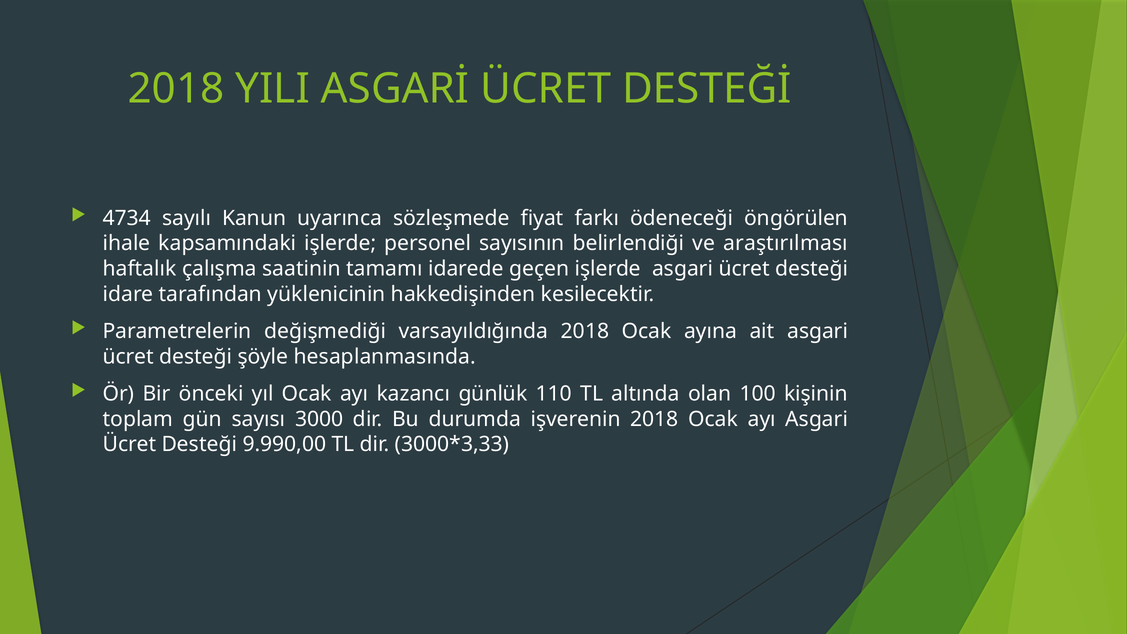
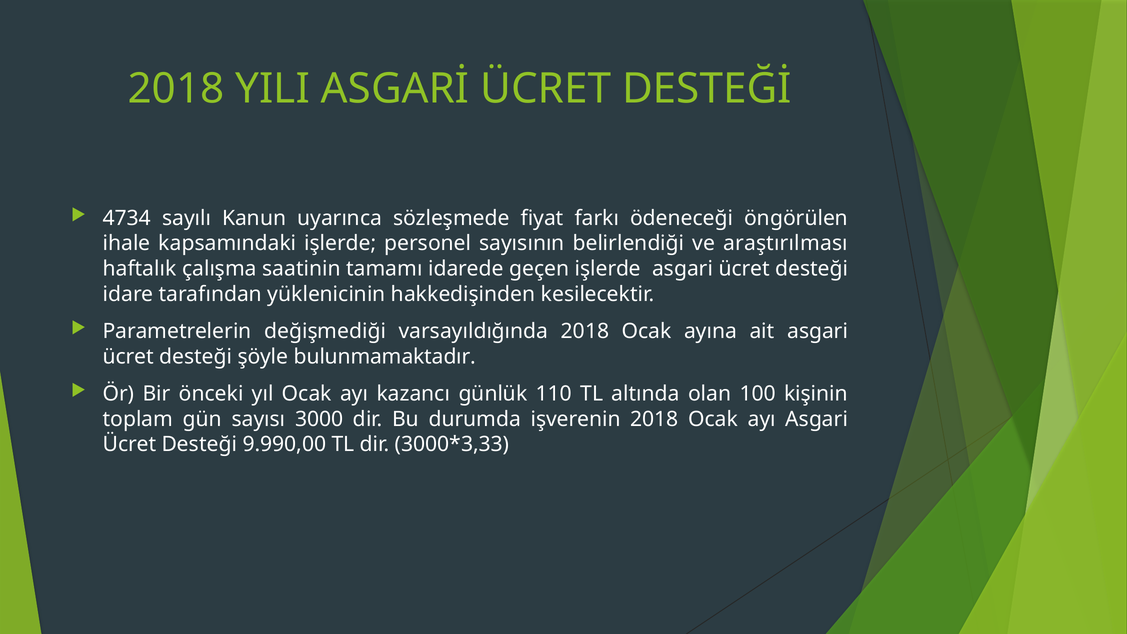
hesaplanmasında: hesaplanmasında -> bulunmamaktadır
